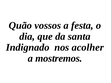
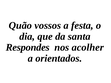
Indignado: Indignado -> Respondes
mostremos: mostremos -> orientados
